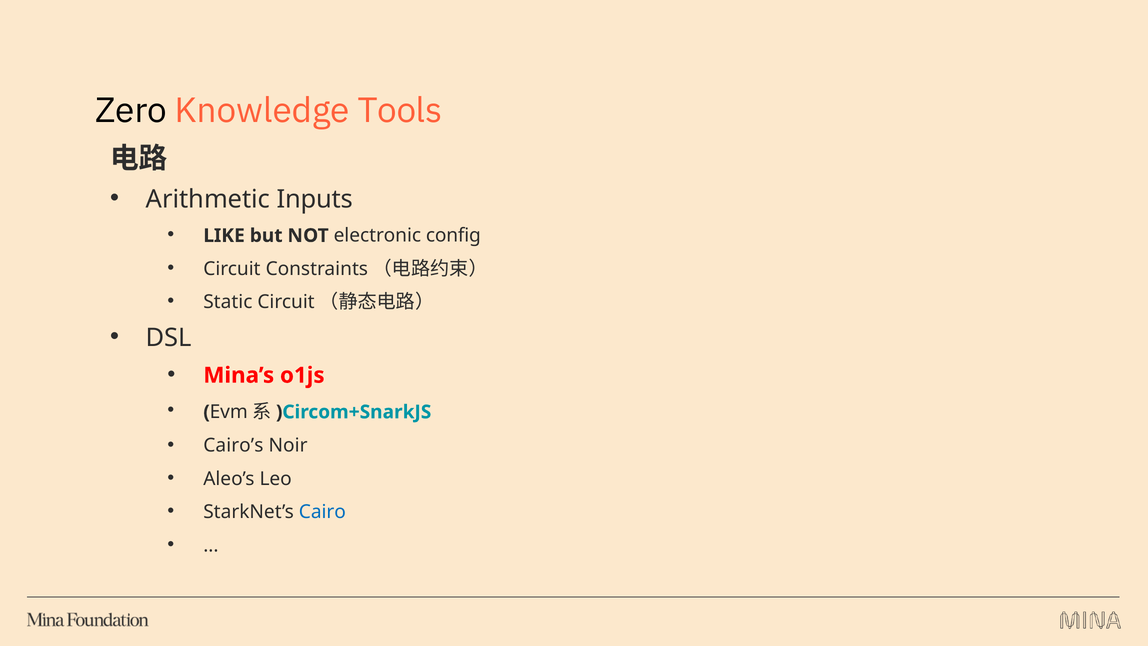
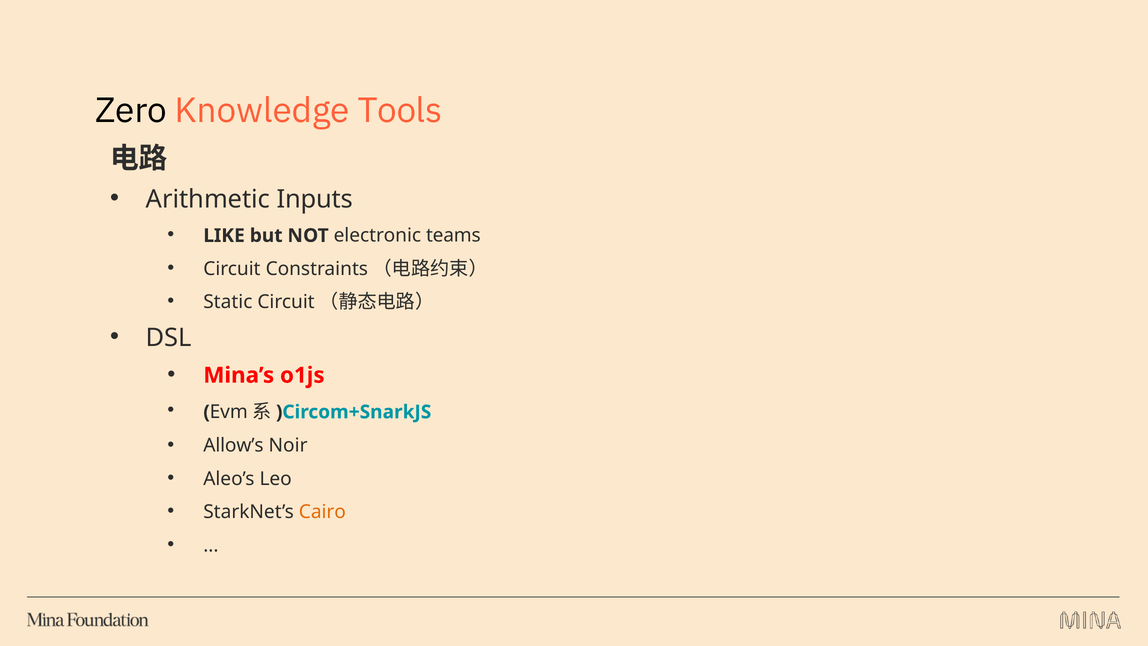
config: config -> teams
Cairo’s: Cairo’s -> Allow’s
Cairo colour: blue -> orange
